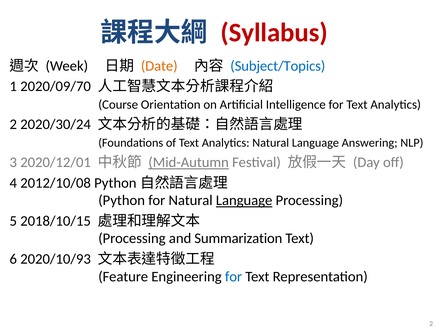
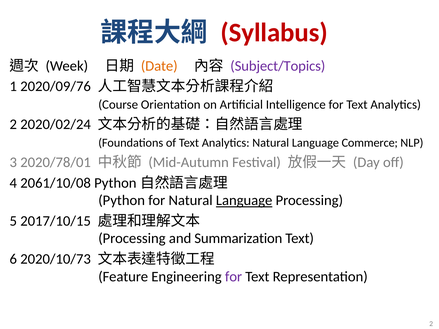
Subject/Topics colour: blue -> purple
2020/09/70: 2020/09/70 -> 2020/09/76
2020/30/24: 2020/30/24 -> 2020/02/24
Answering: Answering -> Commerce
2020/12/01: 2020/12/01 -> 2020/78/01
Mid-Autumn underline: present -> none
2012/10/08: 2012/10/08 -> 2061/10/08
2018/10/15: 2018/10/15 -> 2017/10/15
2020/10/93: 2020/10/93 -> 2020/10/73
for at (234, 277) colour: blue -> purple
